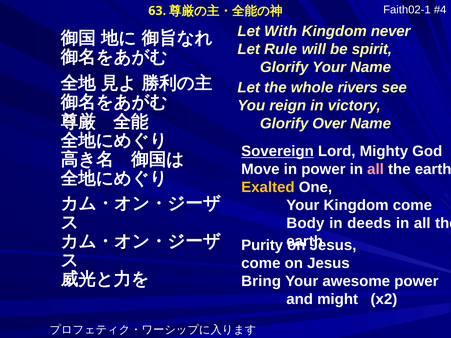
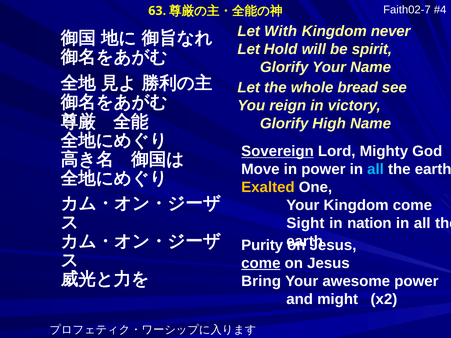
Faith02-1: Faith02-1 -> Faith02-7
Rule: Rule -> Hold
rivers: rivers -> bread
Over: Over -> High
all at (376, 169) colour: pink -> light blue
Body: Body -> Sight
deeds: deeds -> nation
come at (261, 263) underline: none -> present
